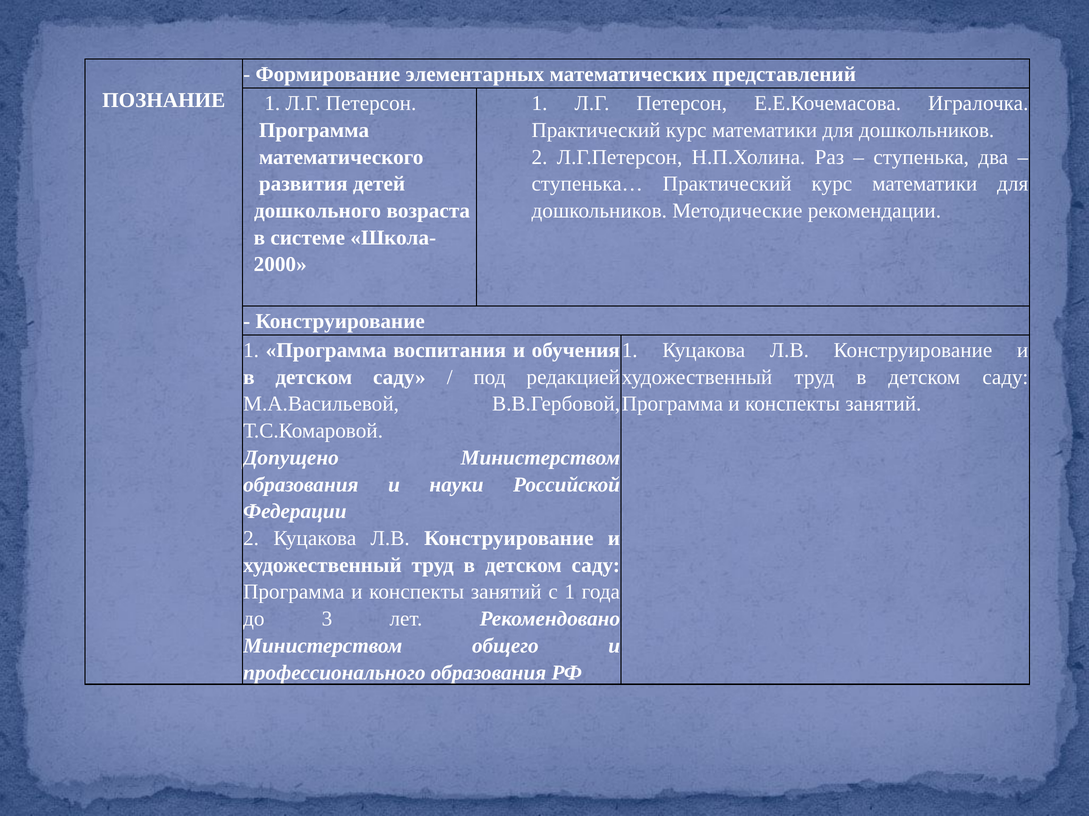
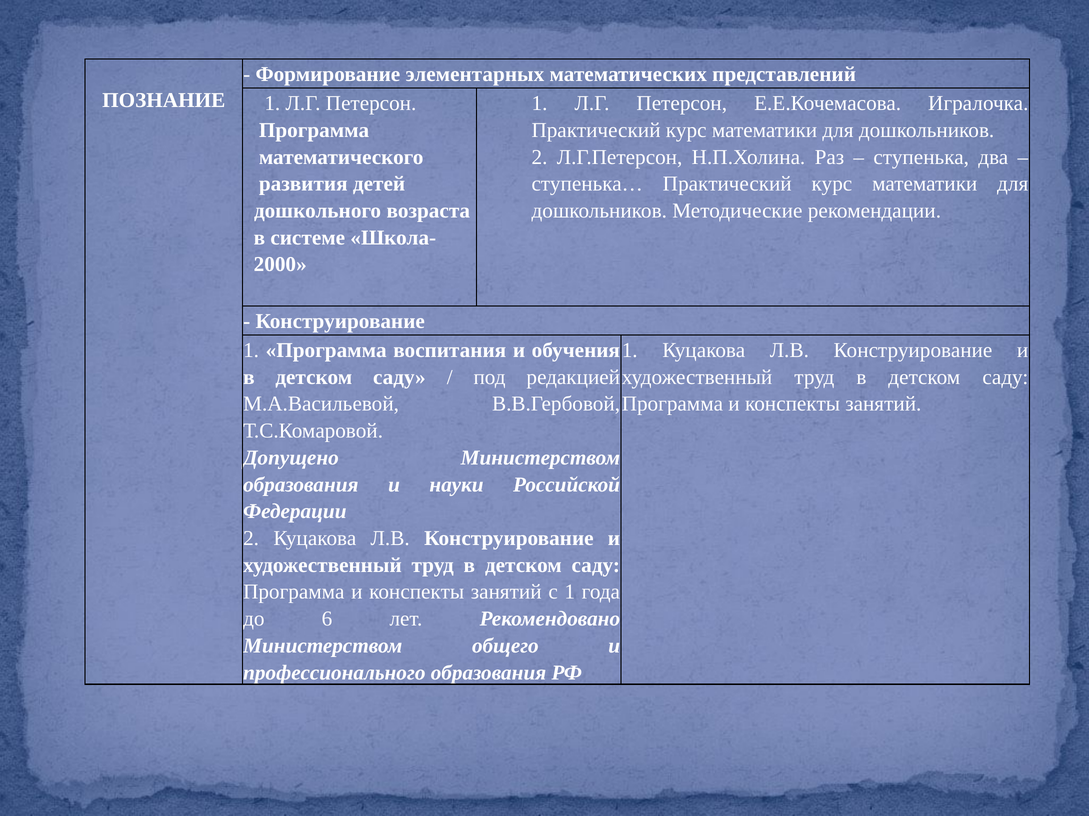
3: 3 -> 6
